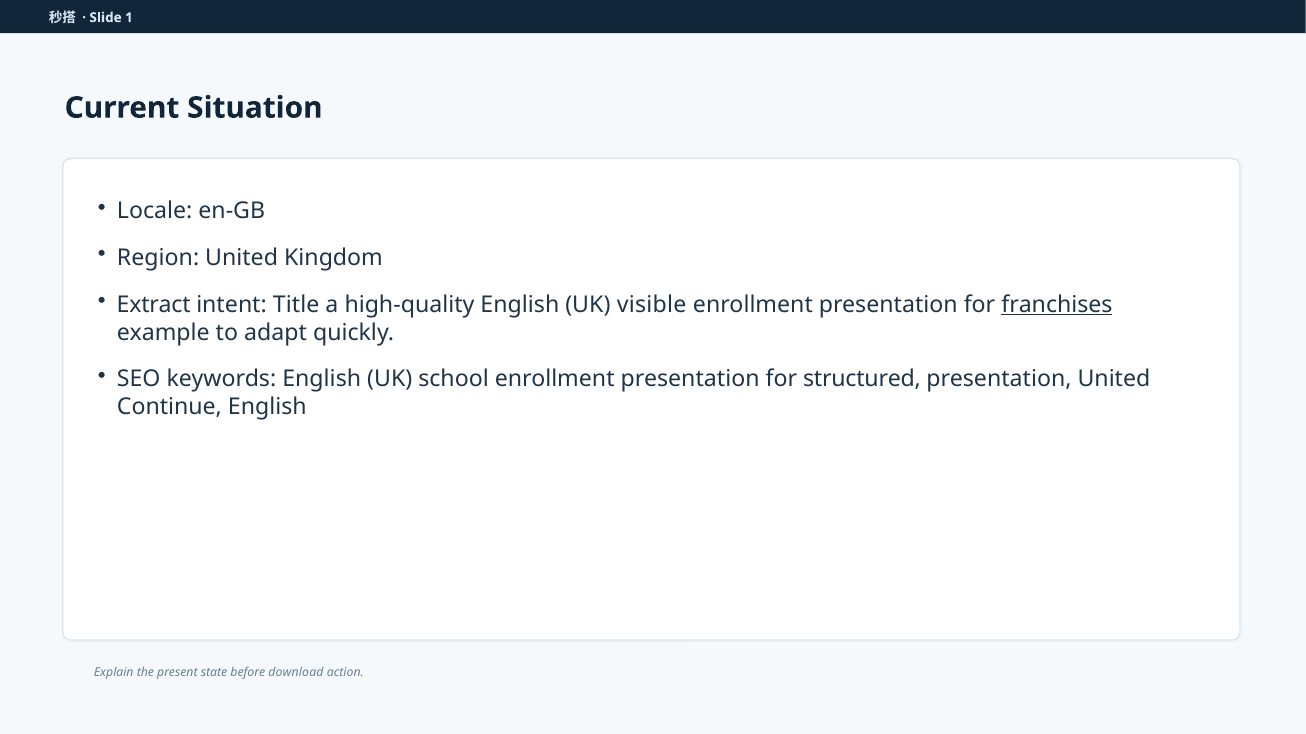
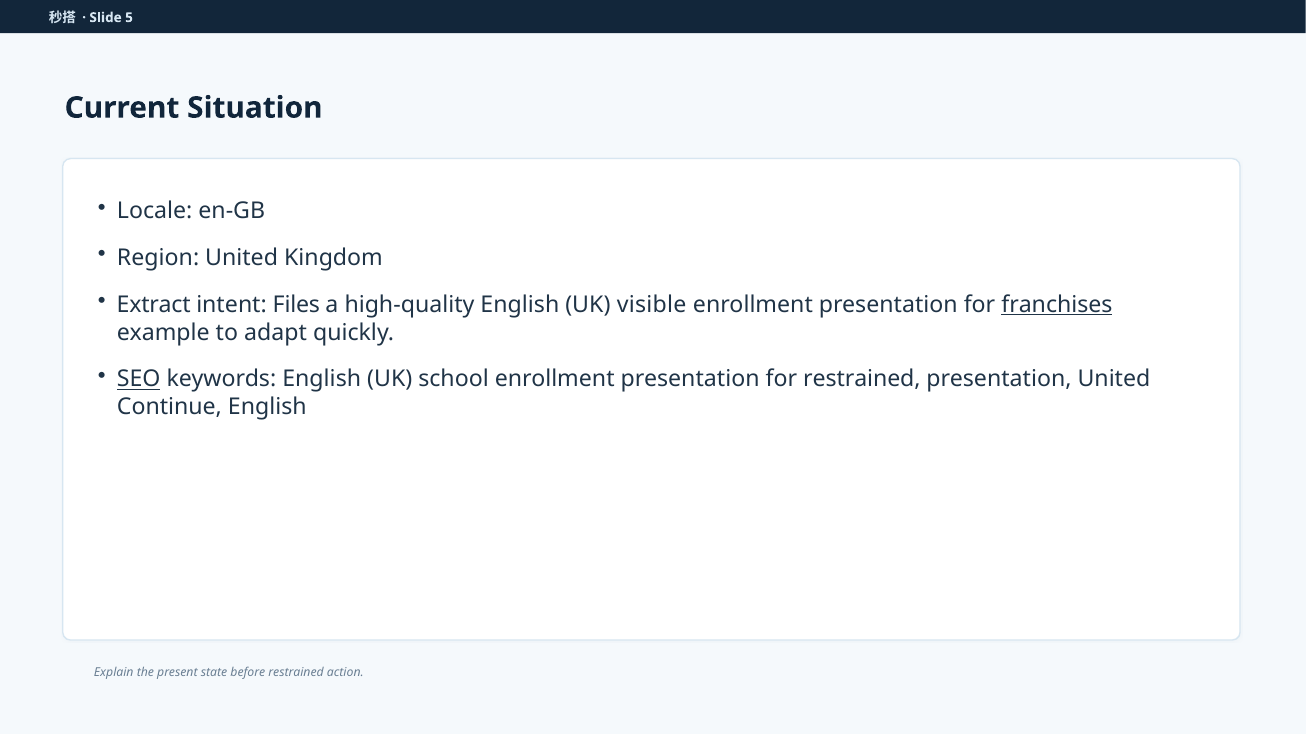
1: 1 -> 5
Title: Title -> Files
SEO underline: none -> present
for structured: structured -> restrained
before download: download -> restrained
